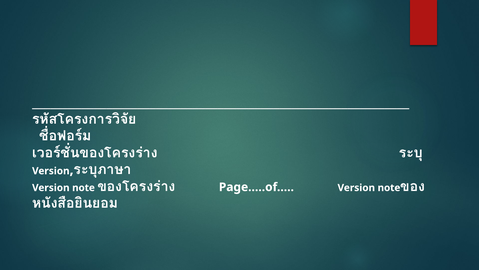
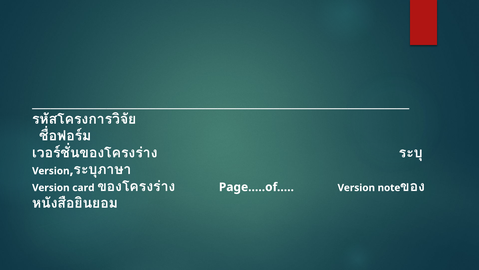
note at (83, 187): note -> card
